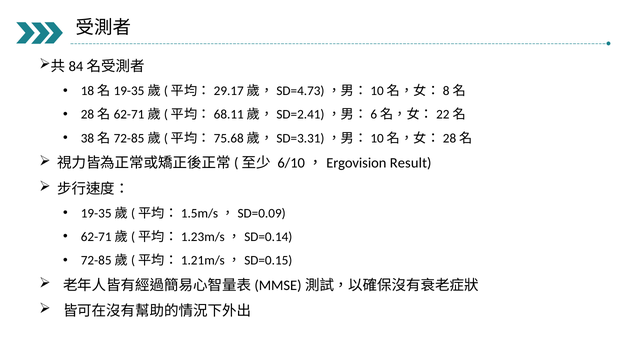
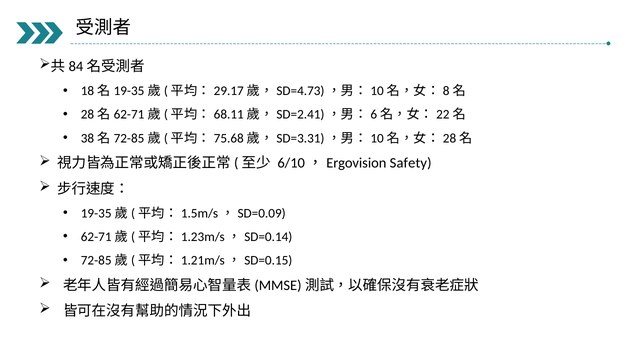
Result: Result -> Safety
